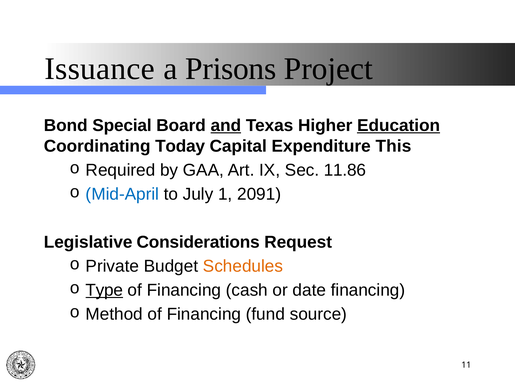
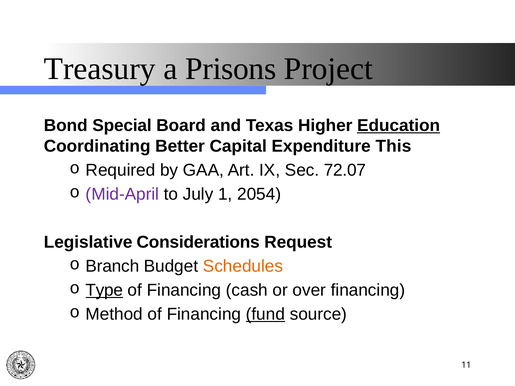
Issuance: Issuance -> Treasury
and underline: present -> none
Today: Today -> Better
11.86: 11.86 -> 72.07
Mid-April colour: blue -> purple
2091: 2091 -> 2054
Private: Private -> Branch
date: date -> over
fund underline: none -> present
